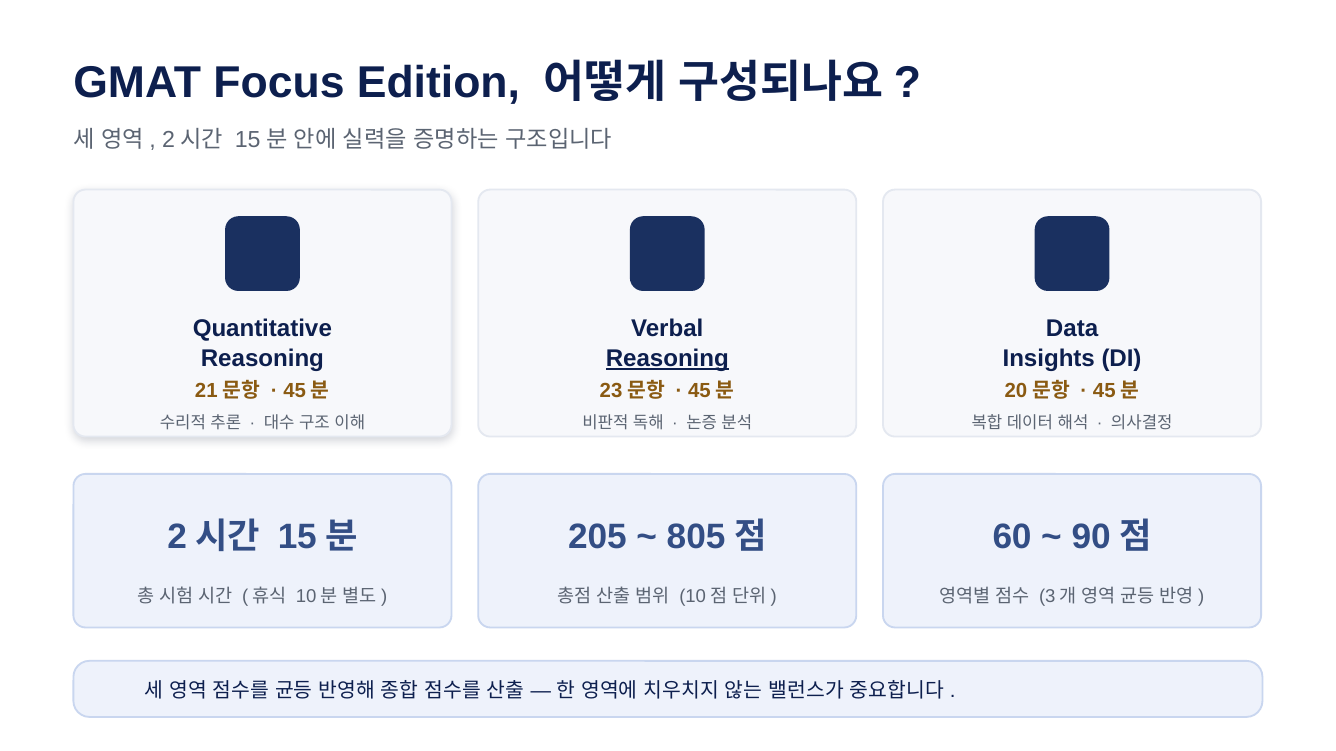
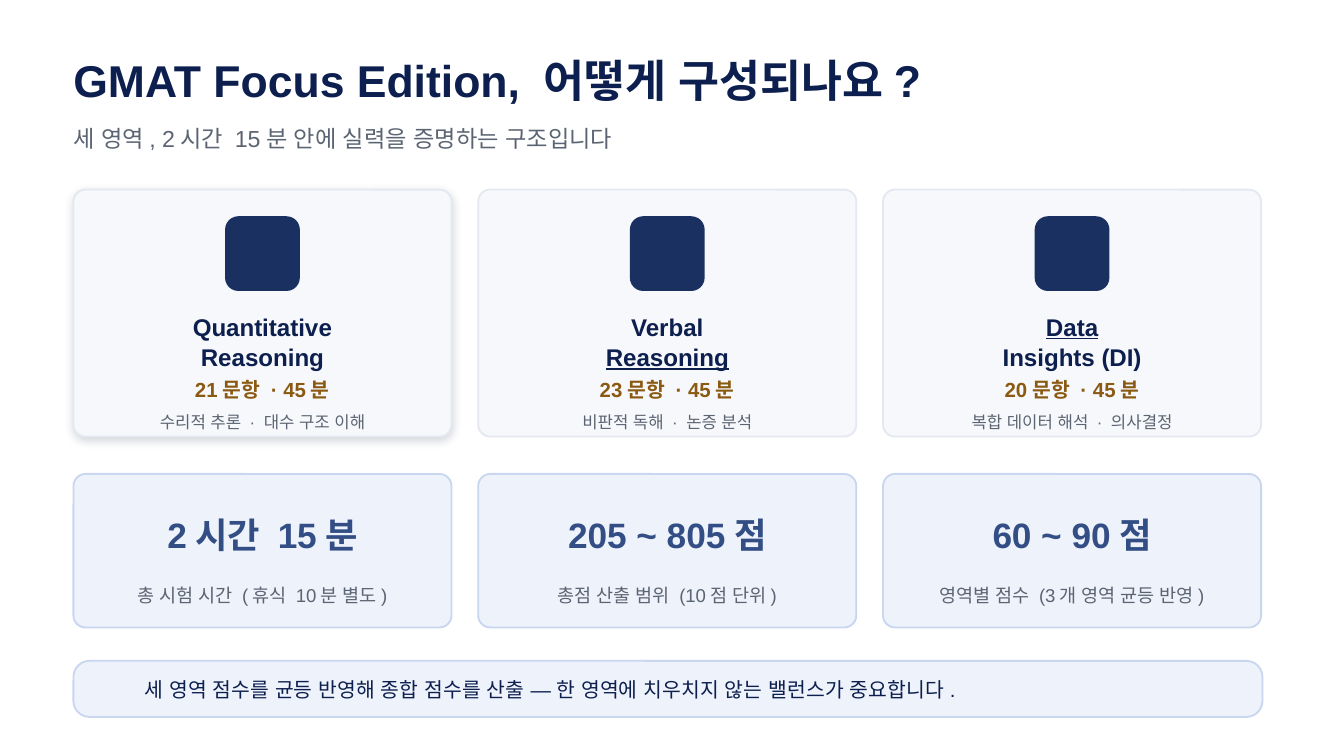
Data underline: none -> present
